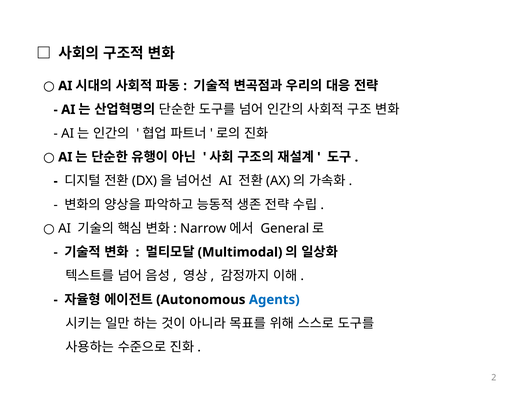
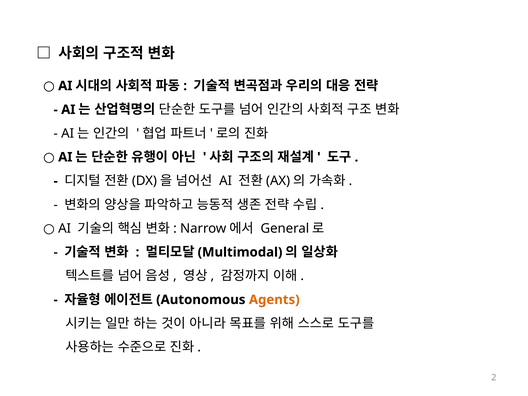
Agents colour: blue -> orange
